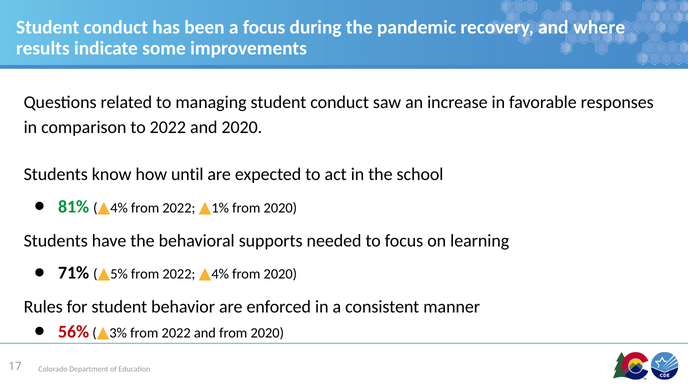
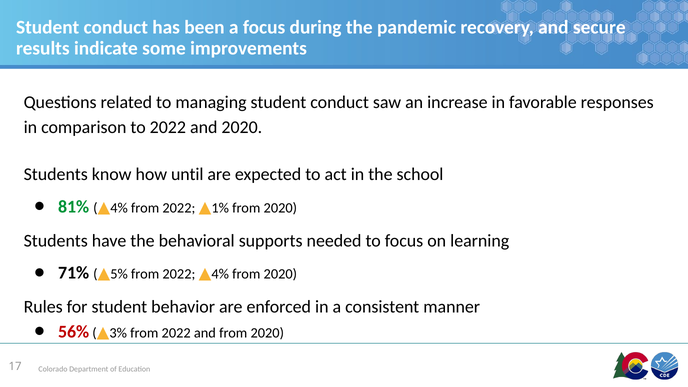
where: where -> secure
